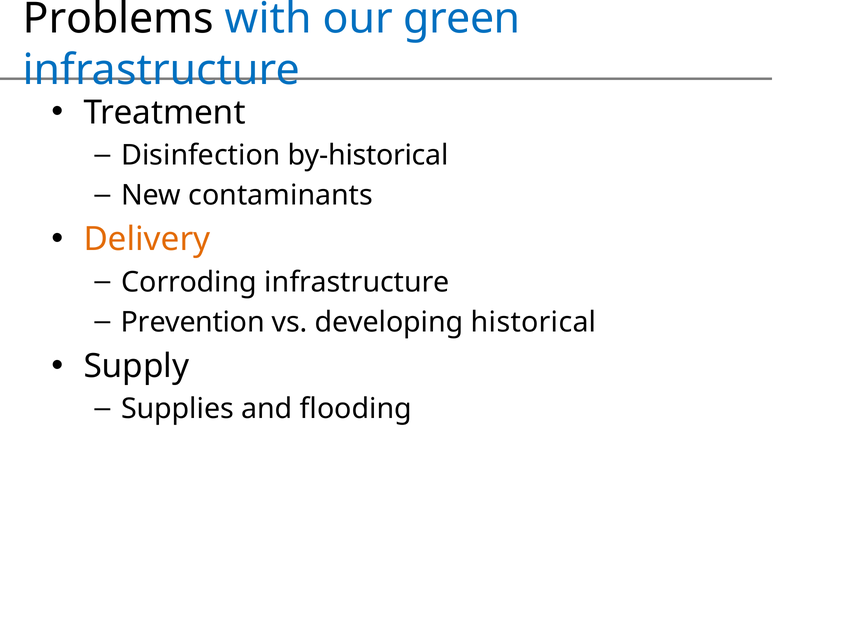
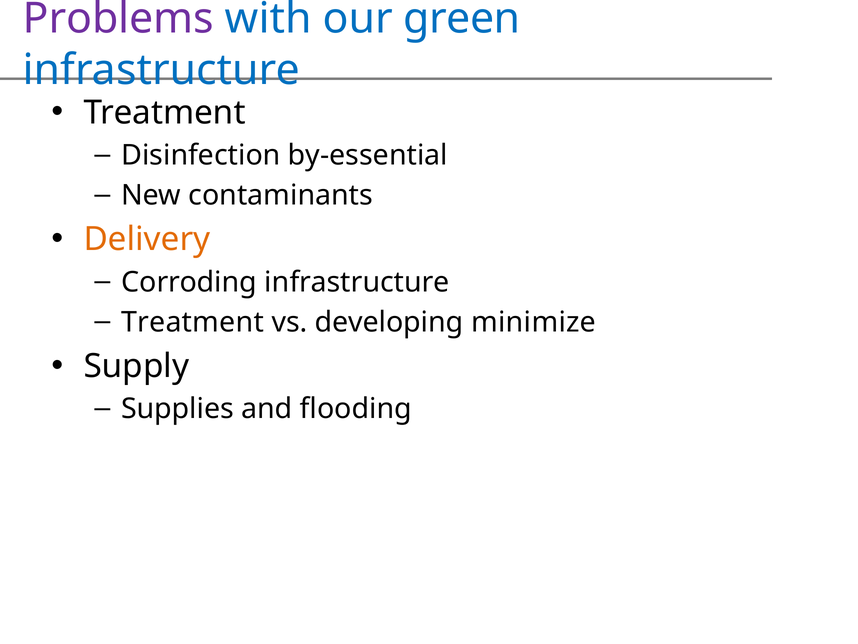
Problems colour: black -> purple
by-historical: by-historical -> by-essential
Prevention at (193, 322): Prevention -> Treatment
historical: historical -> minimize
